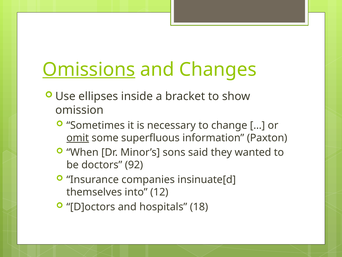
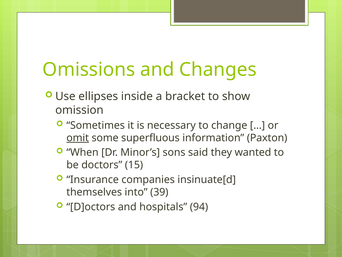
Omissions underline: present -> none
92: 92 -> 15
12: 12 -> 39
18: 18 -> 94
